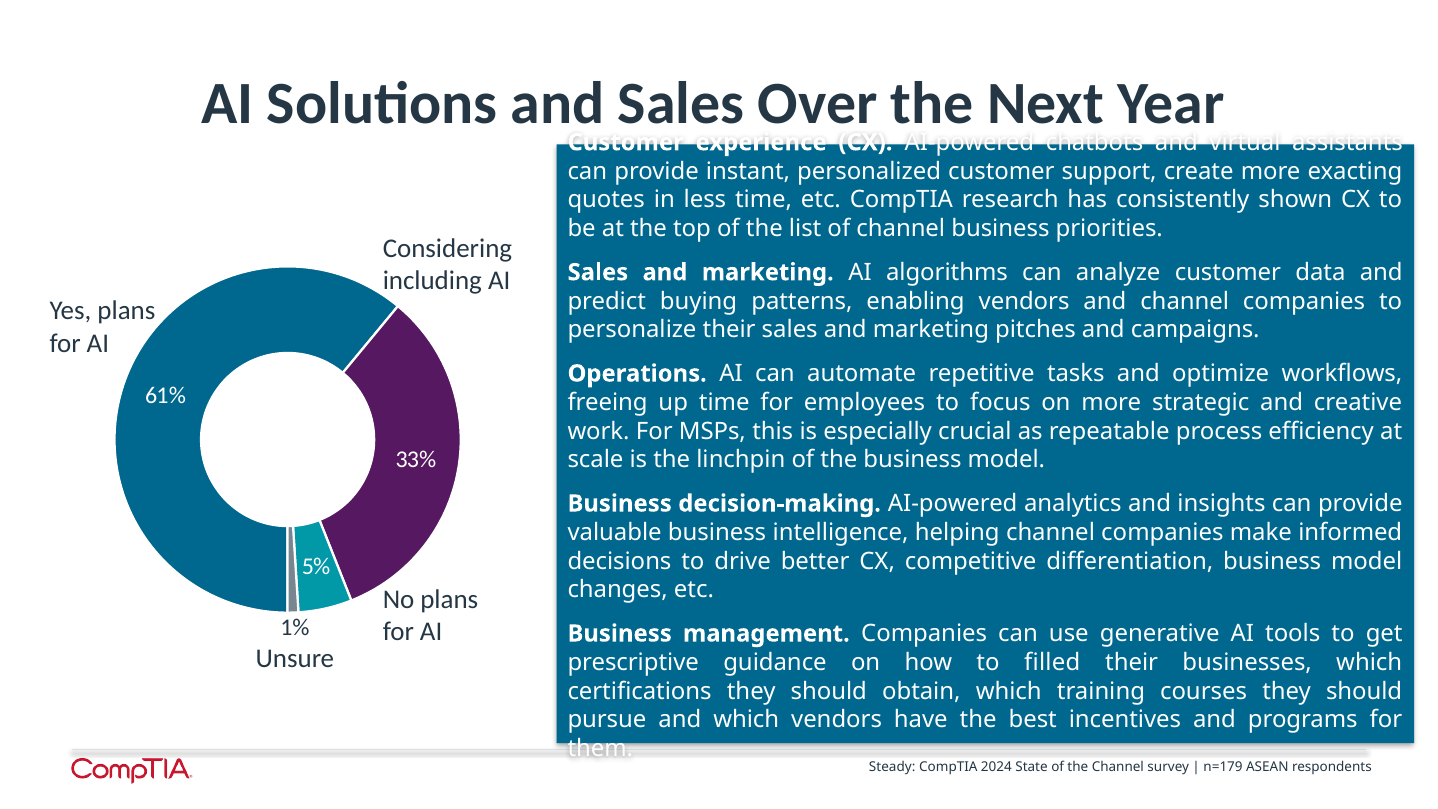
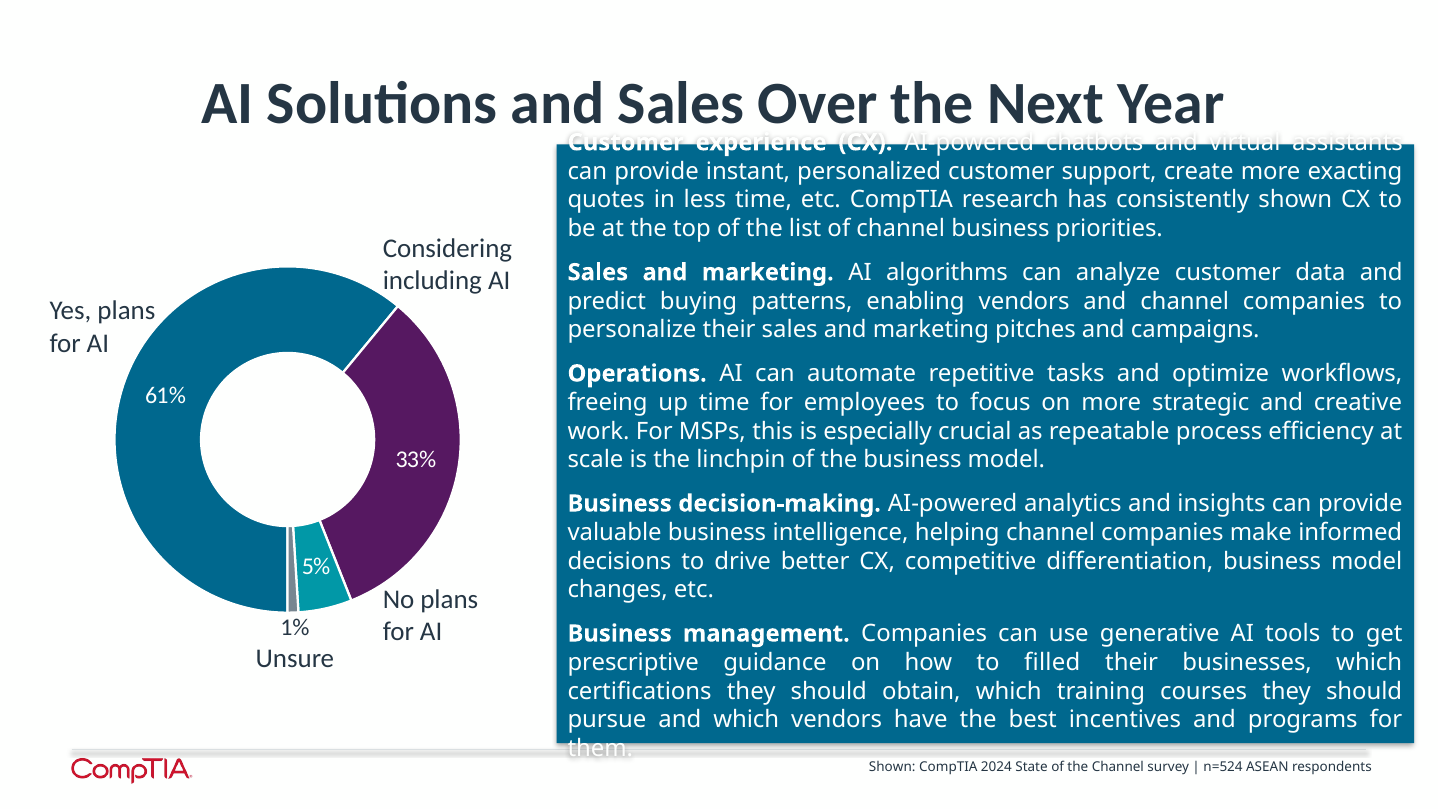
Steady at (892, 767): Steady -> Shown
n=179: n=179 -> n=524
